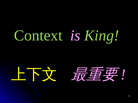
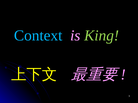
Context colour: light green -> light blue
